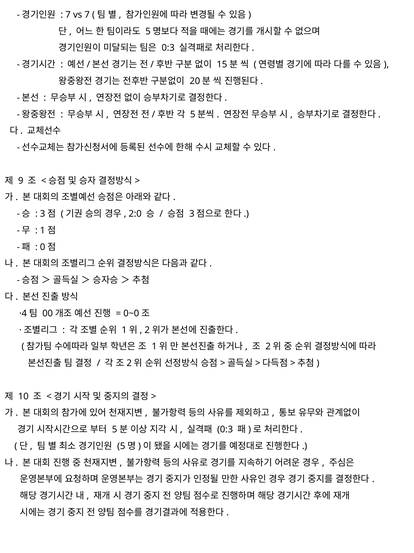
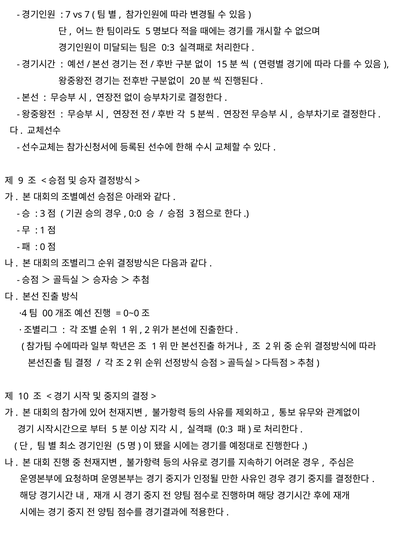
2:0: 2:0 -> 0:0
